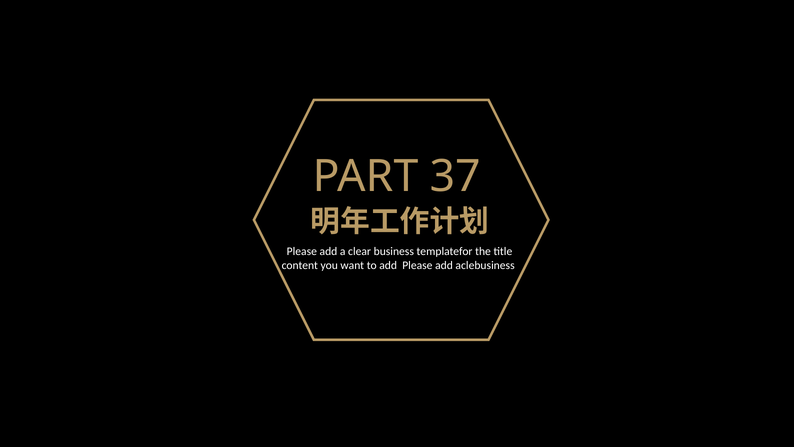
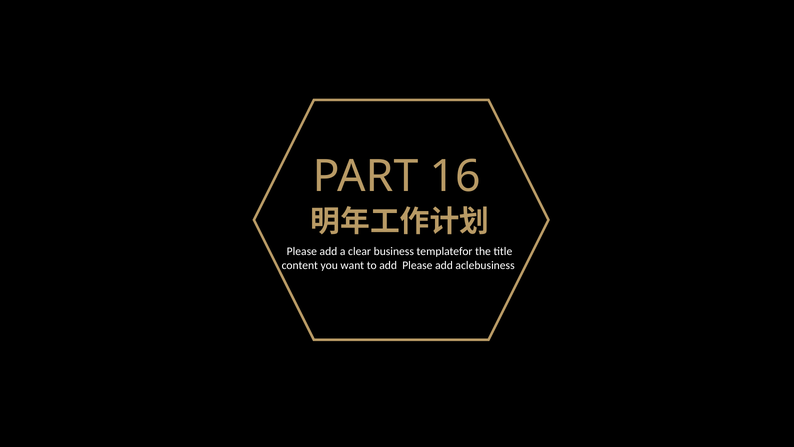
37: 37 -> 16
